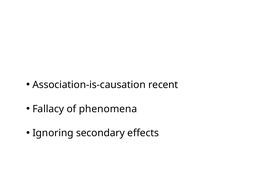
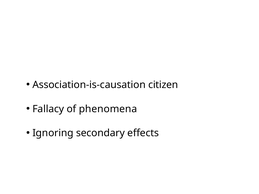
recent: recent -> citizen
